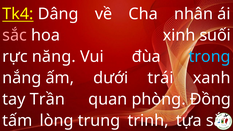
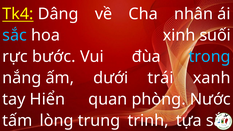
sắc at (15, 35) colour: pink -> light blue
năng: năng -> bước
Trần: Trần -> Hiển
phòng Đồng: Đồng -> Nước
